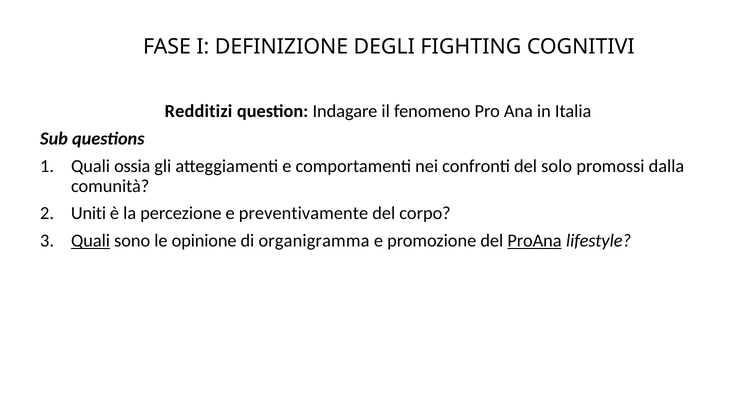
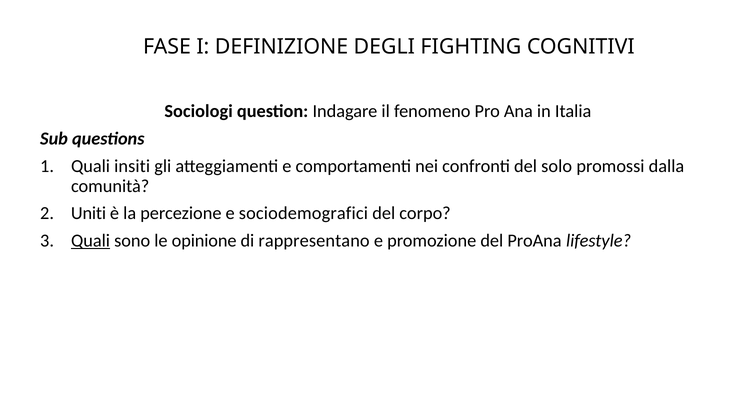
Redditizi: Redditizi -> Sociologi
ossia: ossia -> insiti
preventivamente: preventivamente -> sociodemografici
organigramma: organigramma -> rappresentano
ProAna underline: present -> none
